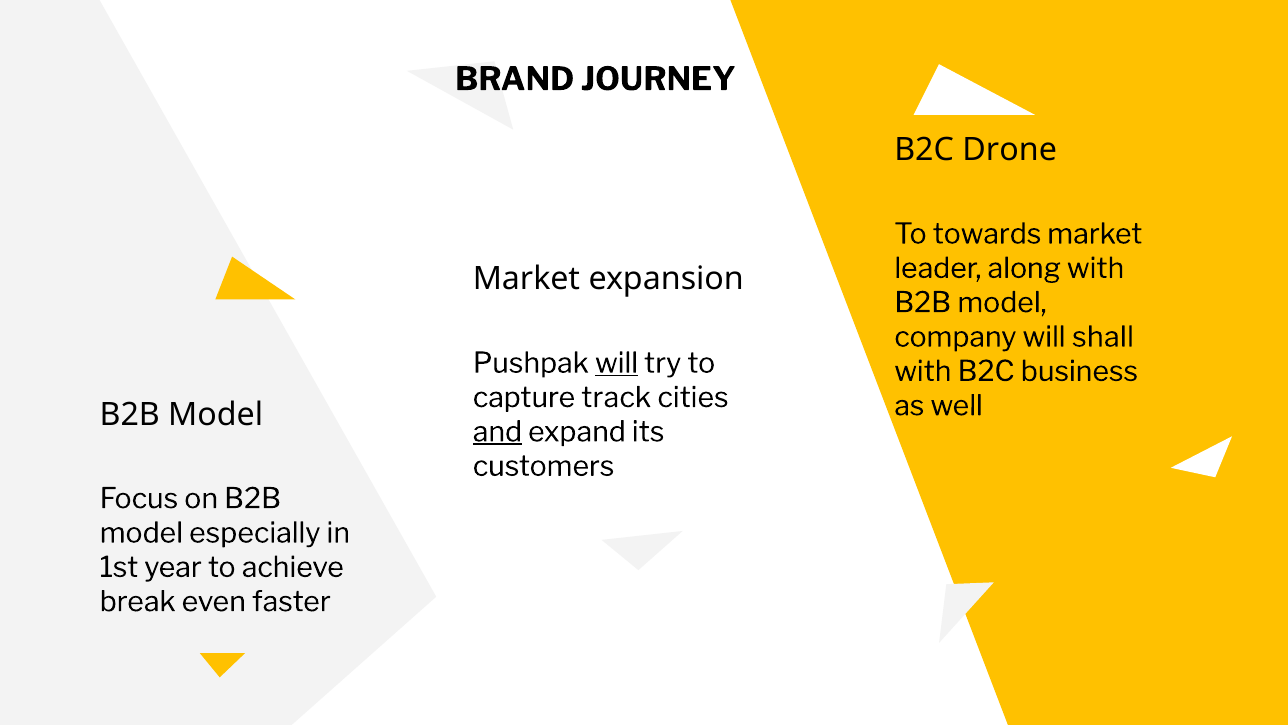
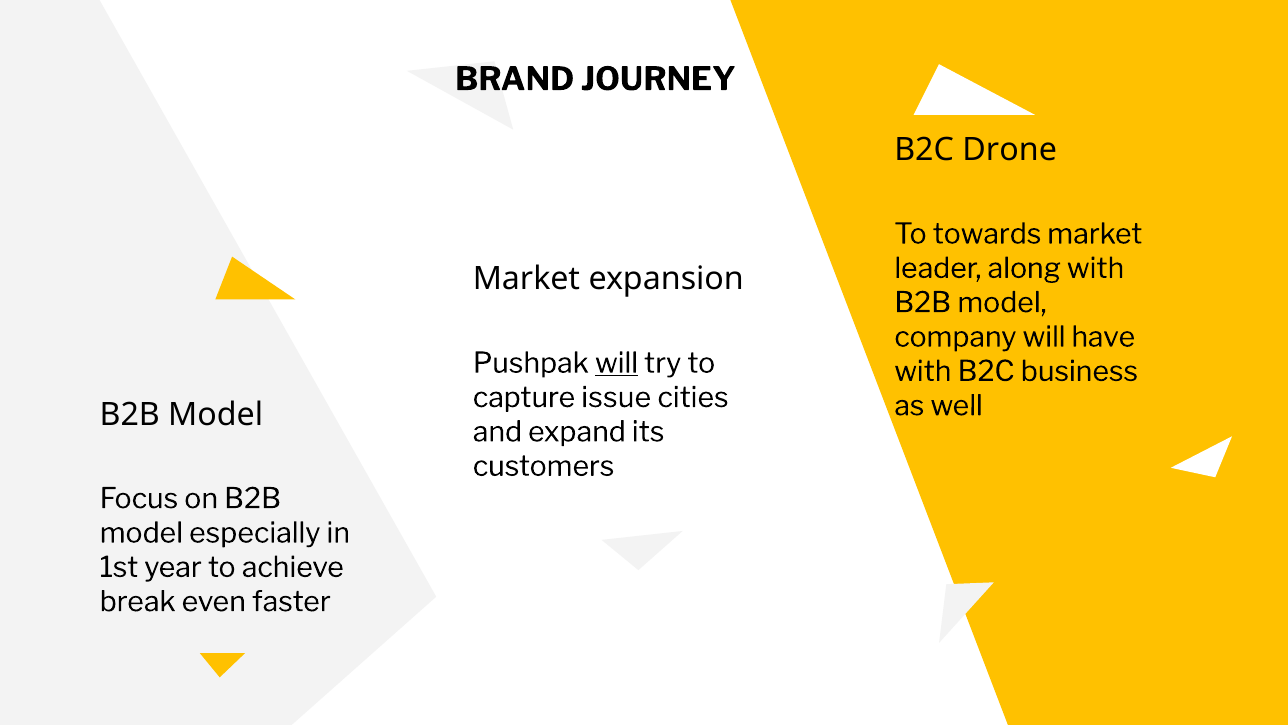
shall: shall -> have
track: track -> issue
and underline: present -> none
